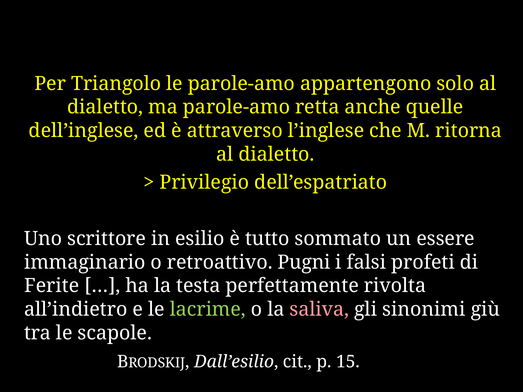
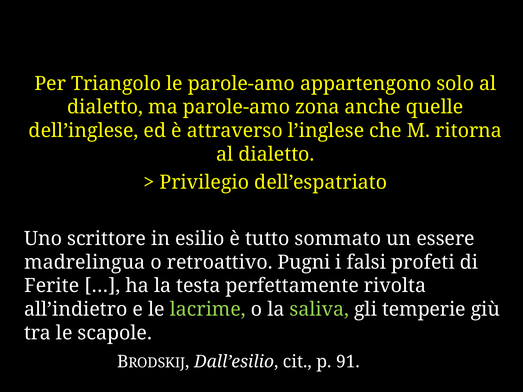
retta: retta -> zona
immaginario: immaginario -> madrelingua
saliva colour: pink -> light green
sinonimi: sinonimi -> temperie
15: 15 -> 91
